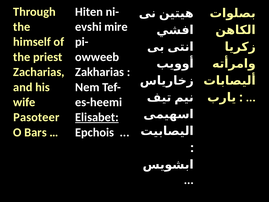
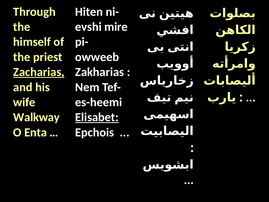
Zacharias underline: none -> present
Pasoteer: Pasoteer -> Walkway
Bars: Bars -> Enta
